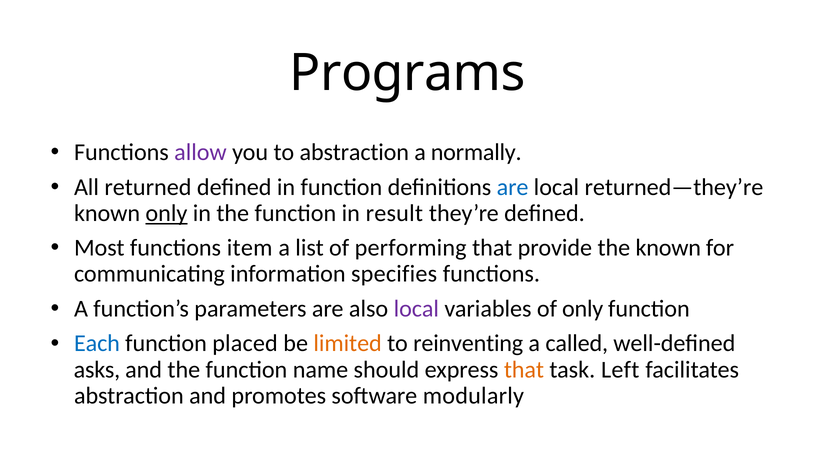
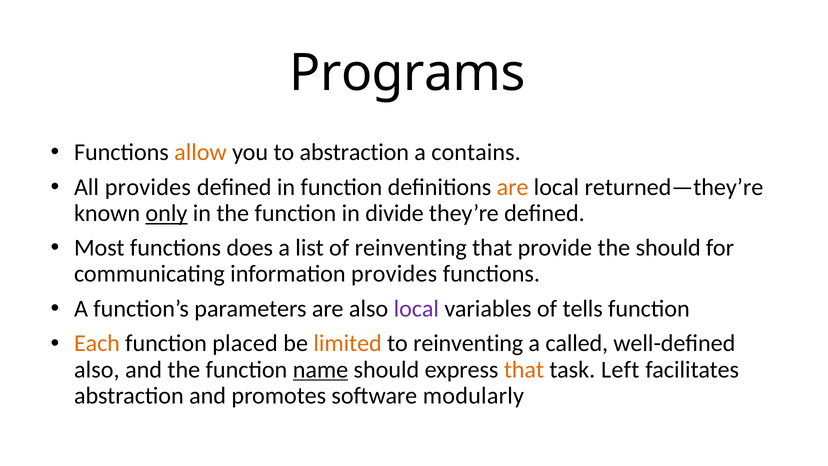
allow colour: purple -> orange
normally: normally -> contains
All returned: returned -> provides
are at (513, 187) colour: blue -> orange
result: result -> divide
item: item -> does
of performing: performing -> reinventing
the known: known -> should
information specifies: specifies -> provides
of only: only -> tells
Each colour: blue -> orange
asks at (97, 369): asks -> also
name underline: none -> present
